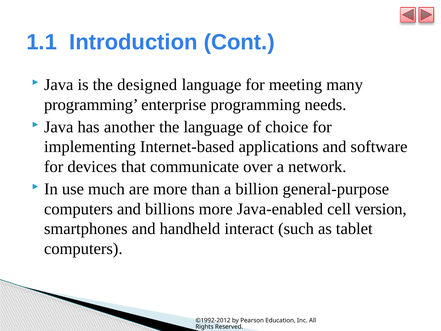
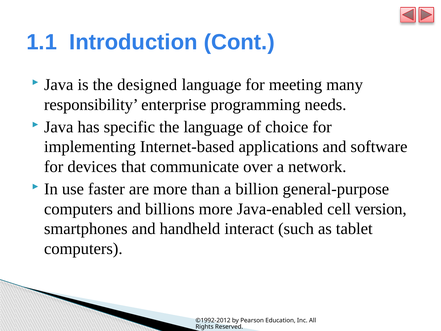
programming at (91, 105): programming -> responsibility
another: another -> specific
much: much -> faster
